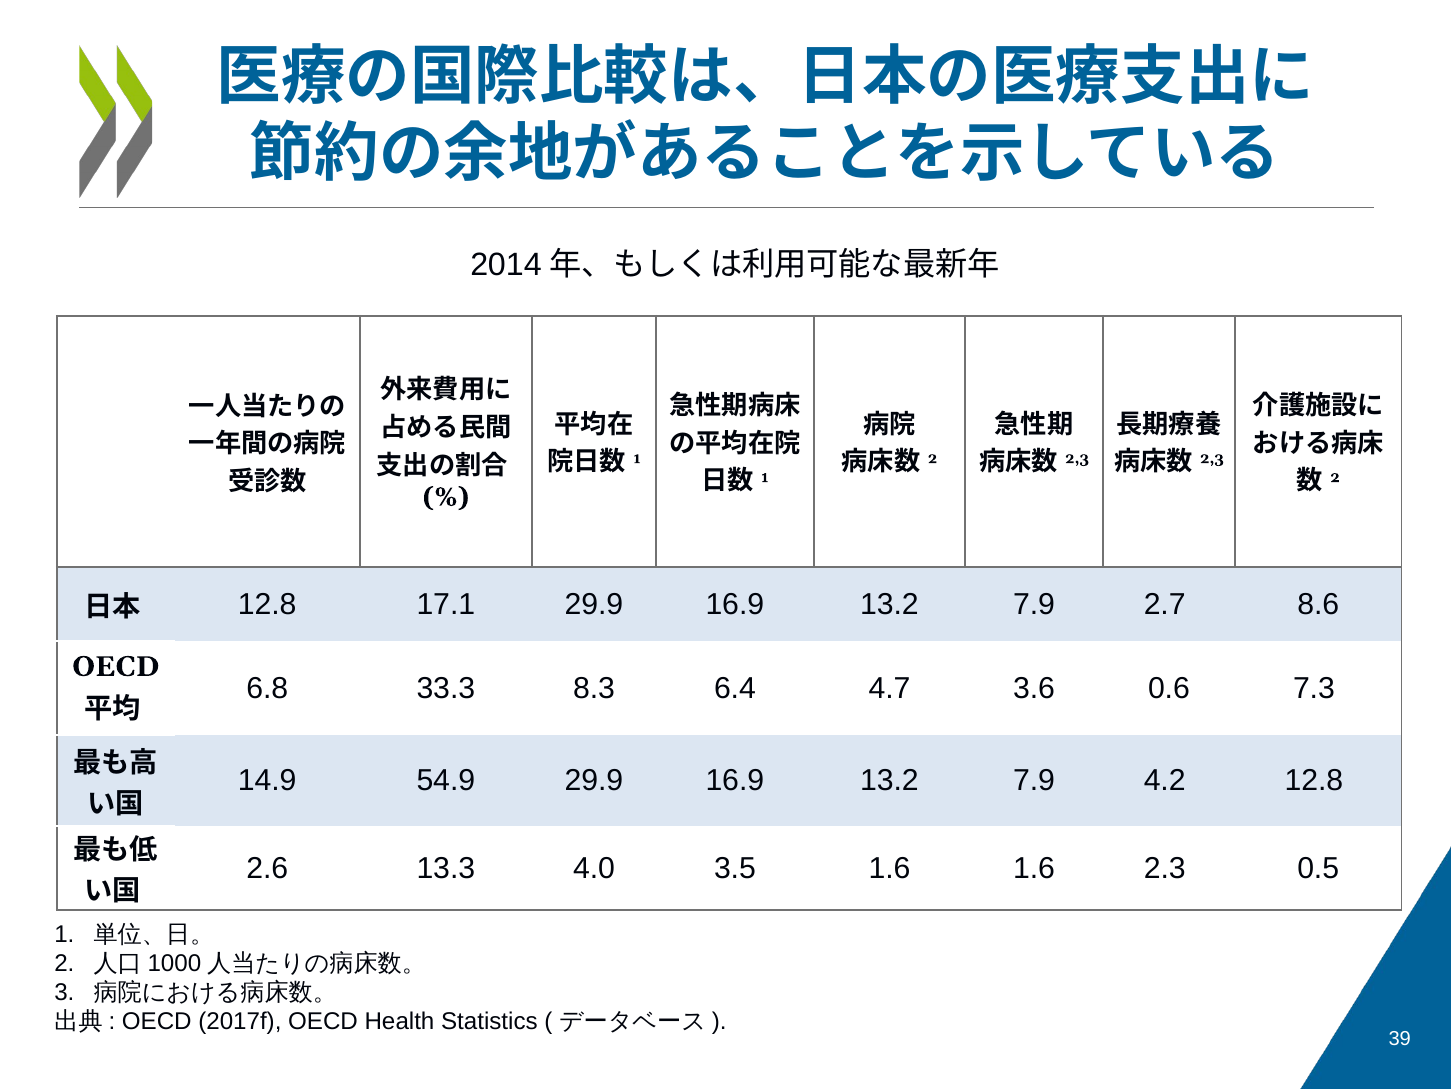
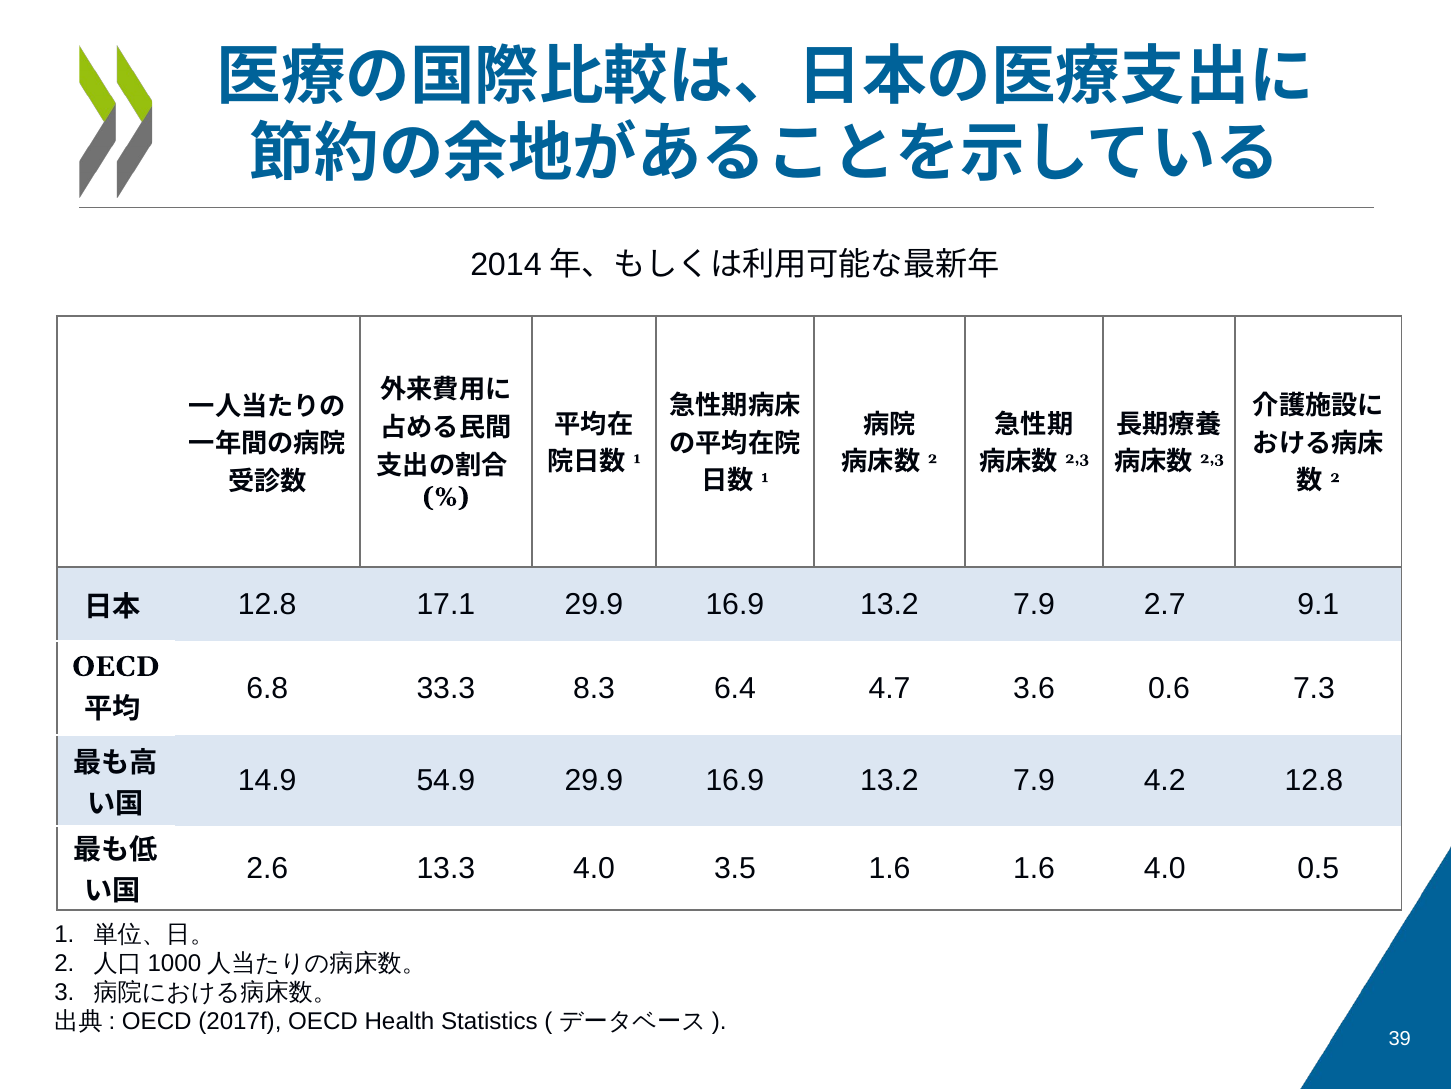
8.6: 8.6 -> 9.1
1.6 2.3: 2.3 -> 4.0
